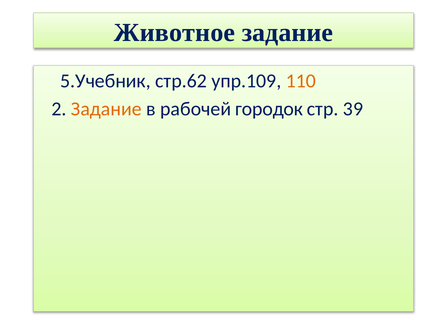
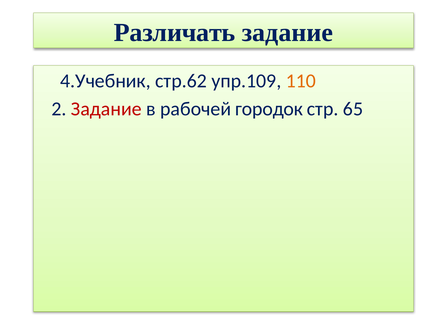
Животное: Животное -> Различать
5.Учебник: 5.Учебник -> 4.Учебник
Задание at (106, 109) colour: orange -> red
39: 39 -> 65
